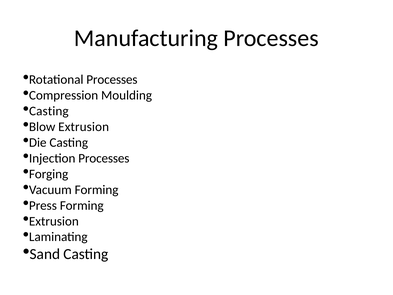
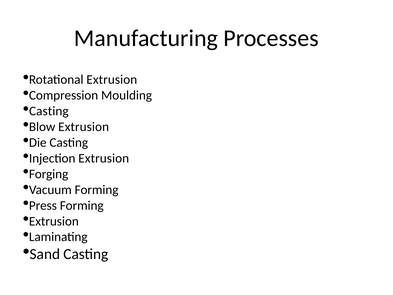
Rotational Processes: Processes -> Extrusion
Injection Processes: Processes -> Extrusion
